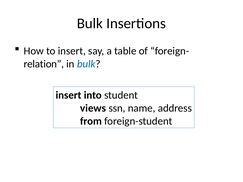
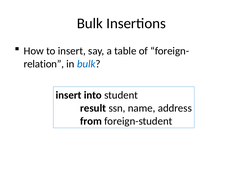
views: views -> result
